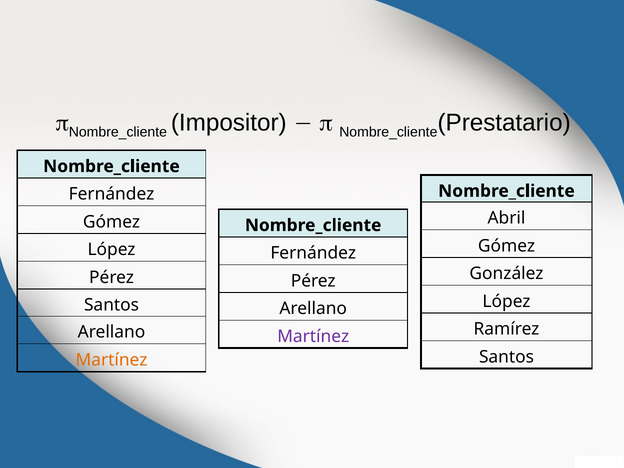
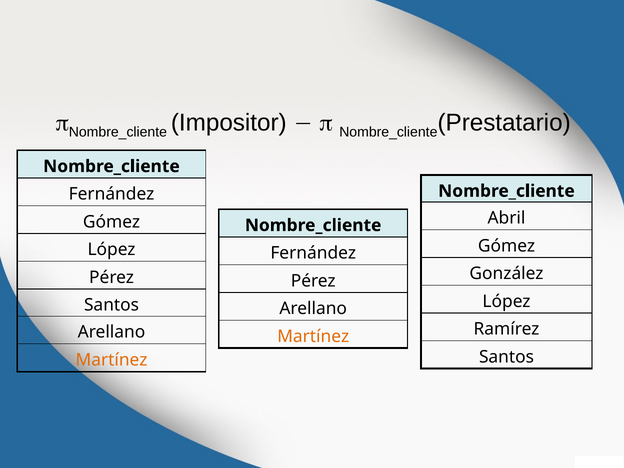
Martínez at (313, 336) colour: purple -> orange
